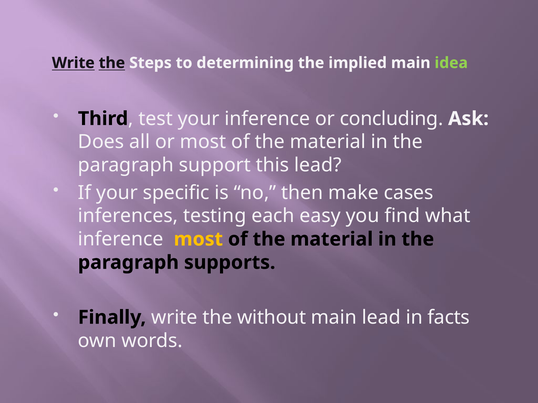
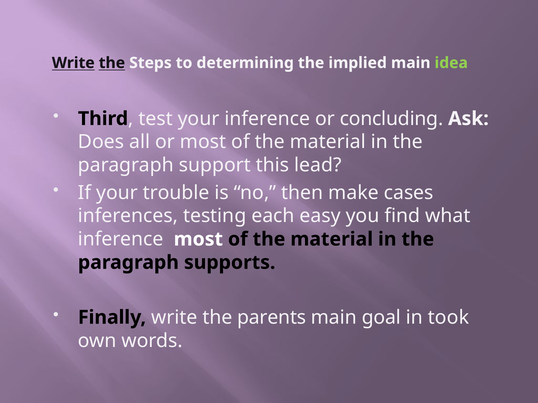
specific: specific -> trouble
most at (198, 239) colour: yellow -> white
without: without -> parents
main lead: lead -> goal
facts: facts -> took
